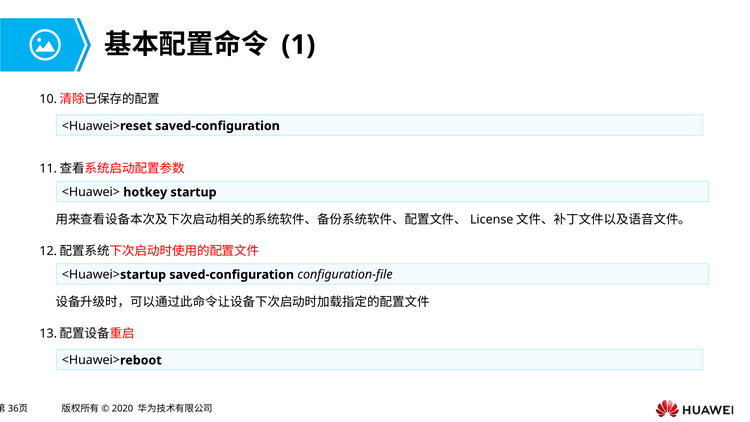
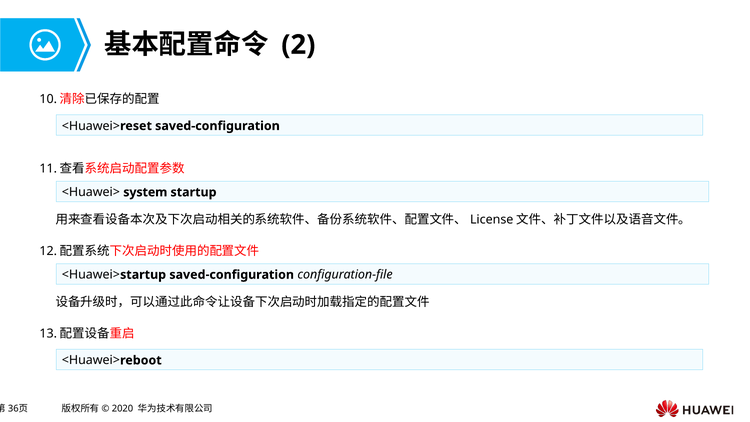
1: 1 -> 2
hotkey: hotkey -> system
